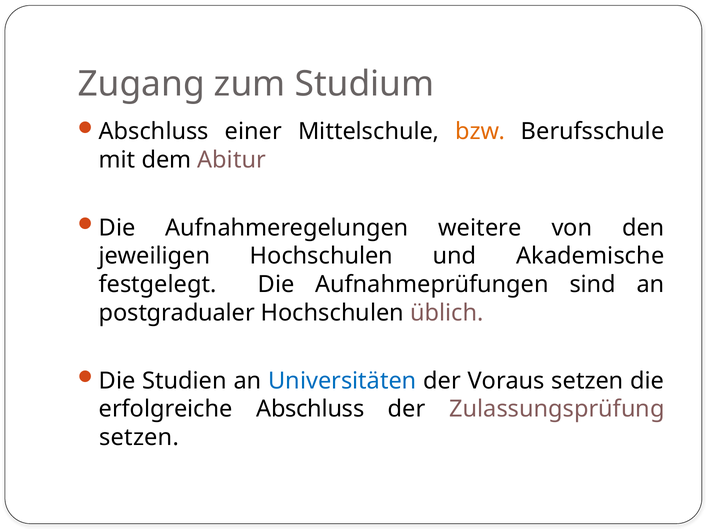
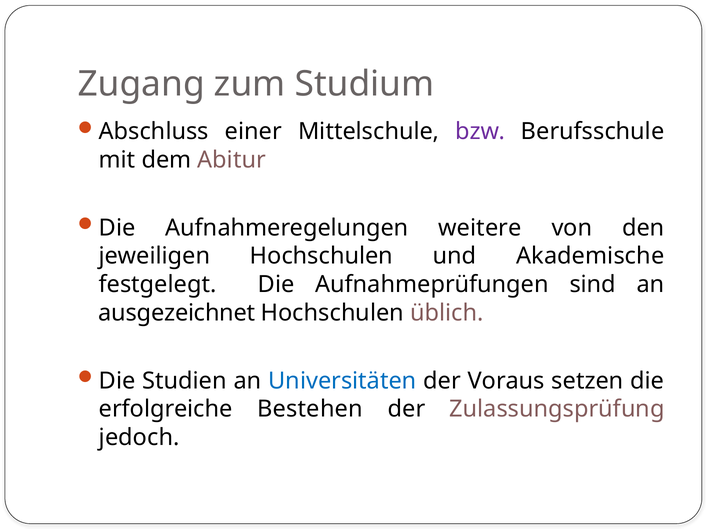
bzw colour: orange -> purple
postgradualer: postgradualer -> ausgezeichnet
erfolgreiche Abschluss: Abschluss -> Bestehen
setzen at (139, 437): setzen -> jedoch
